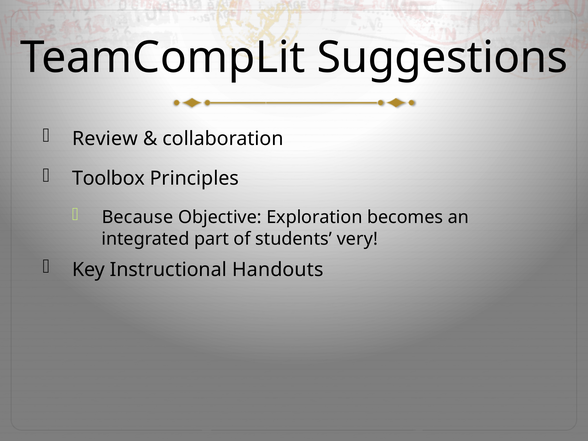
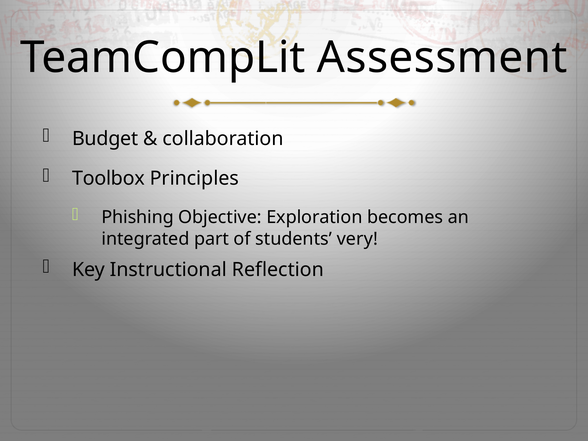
Suggestions: Suggestions -> Assessment
Review: Review -> Budget
Because: Because -> Phishing
Handouts: Handouts -> Reflection
